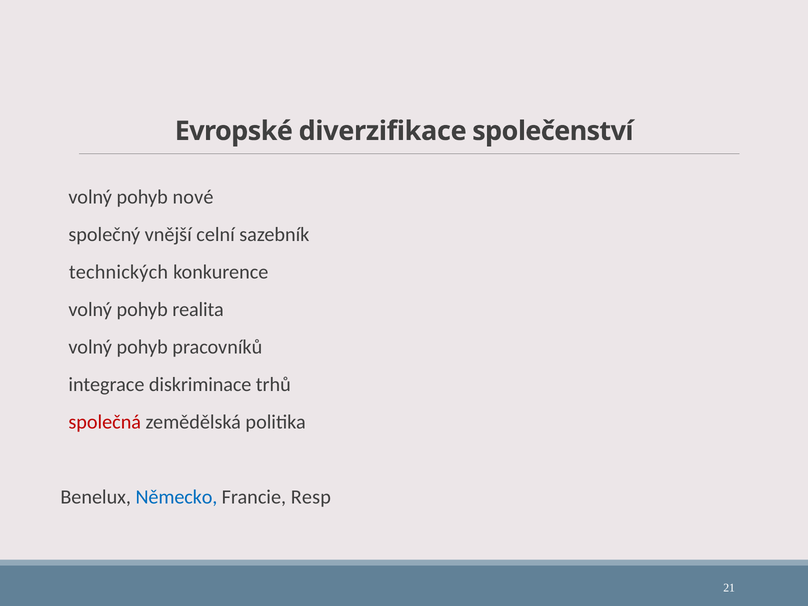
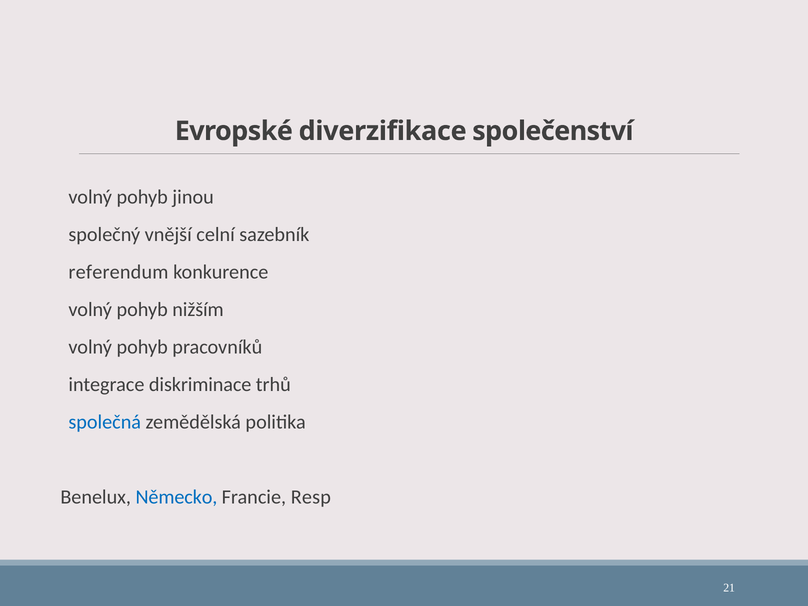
nové: nové -> jinou
technických: technických -> referendum
realita: realita -> nižším
společná colour: red -> blue
